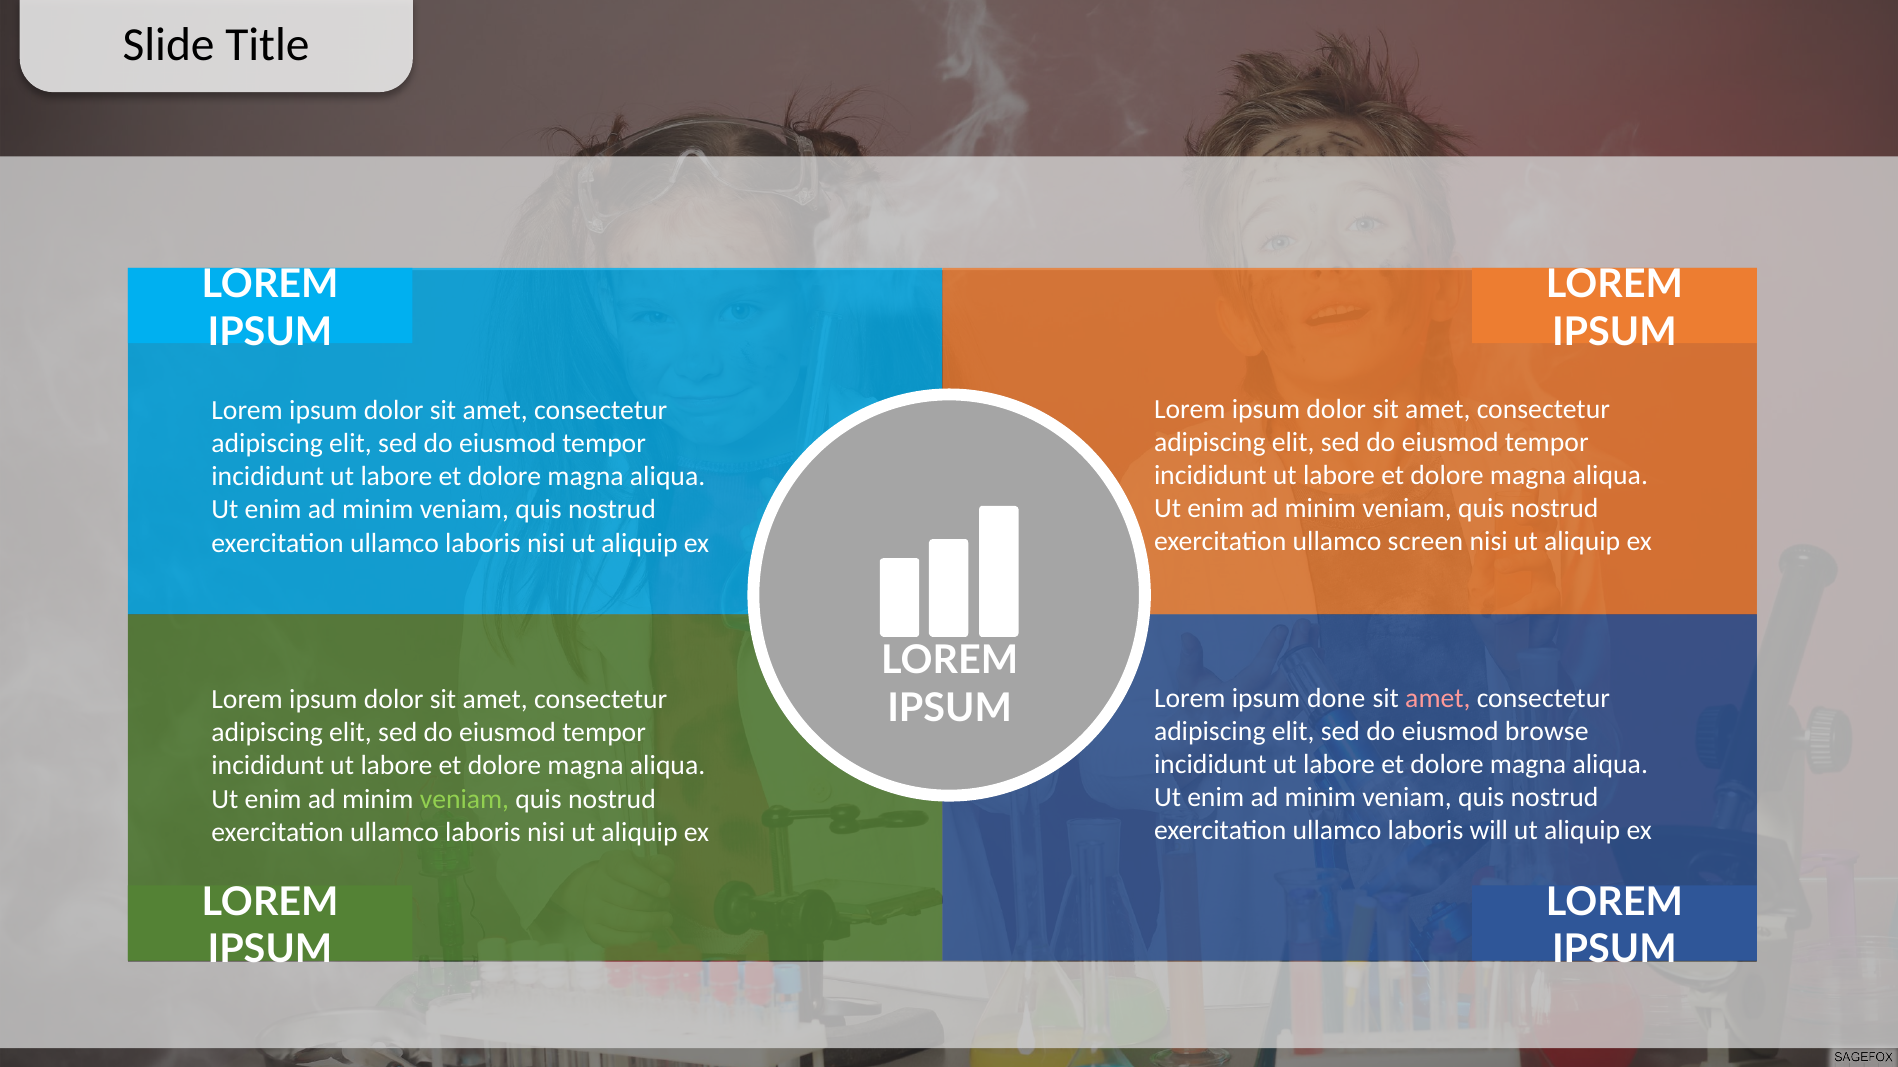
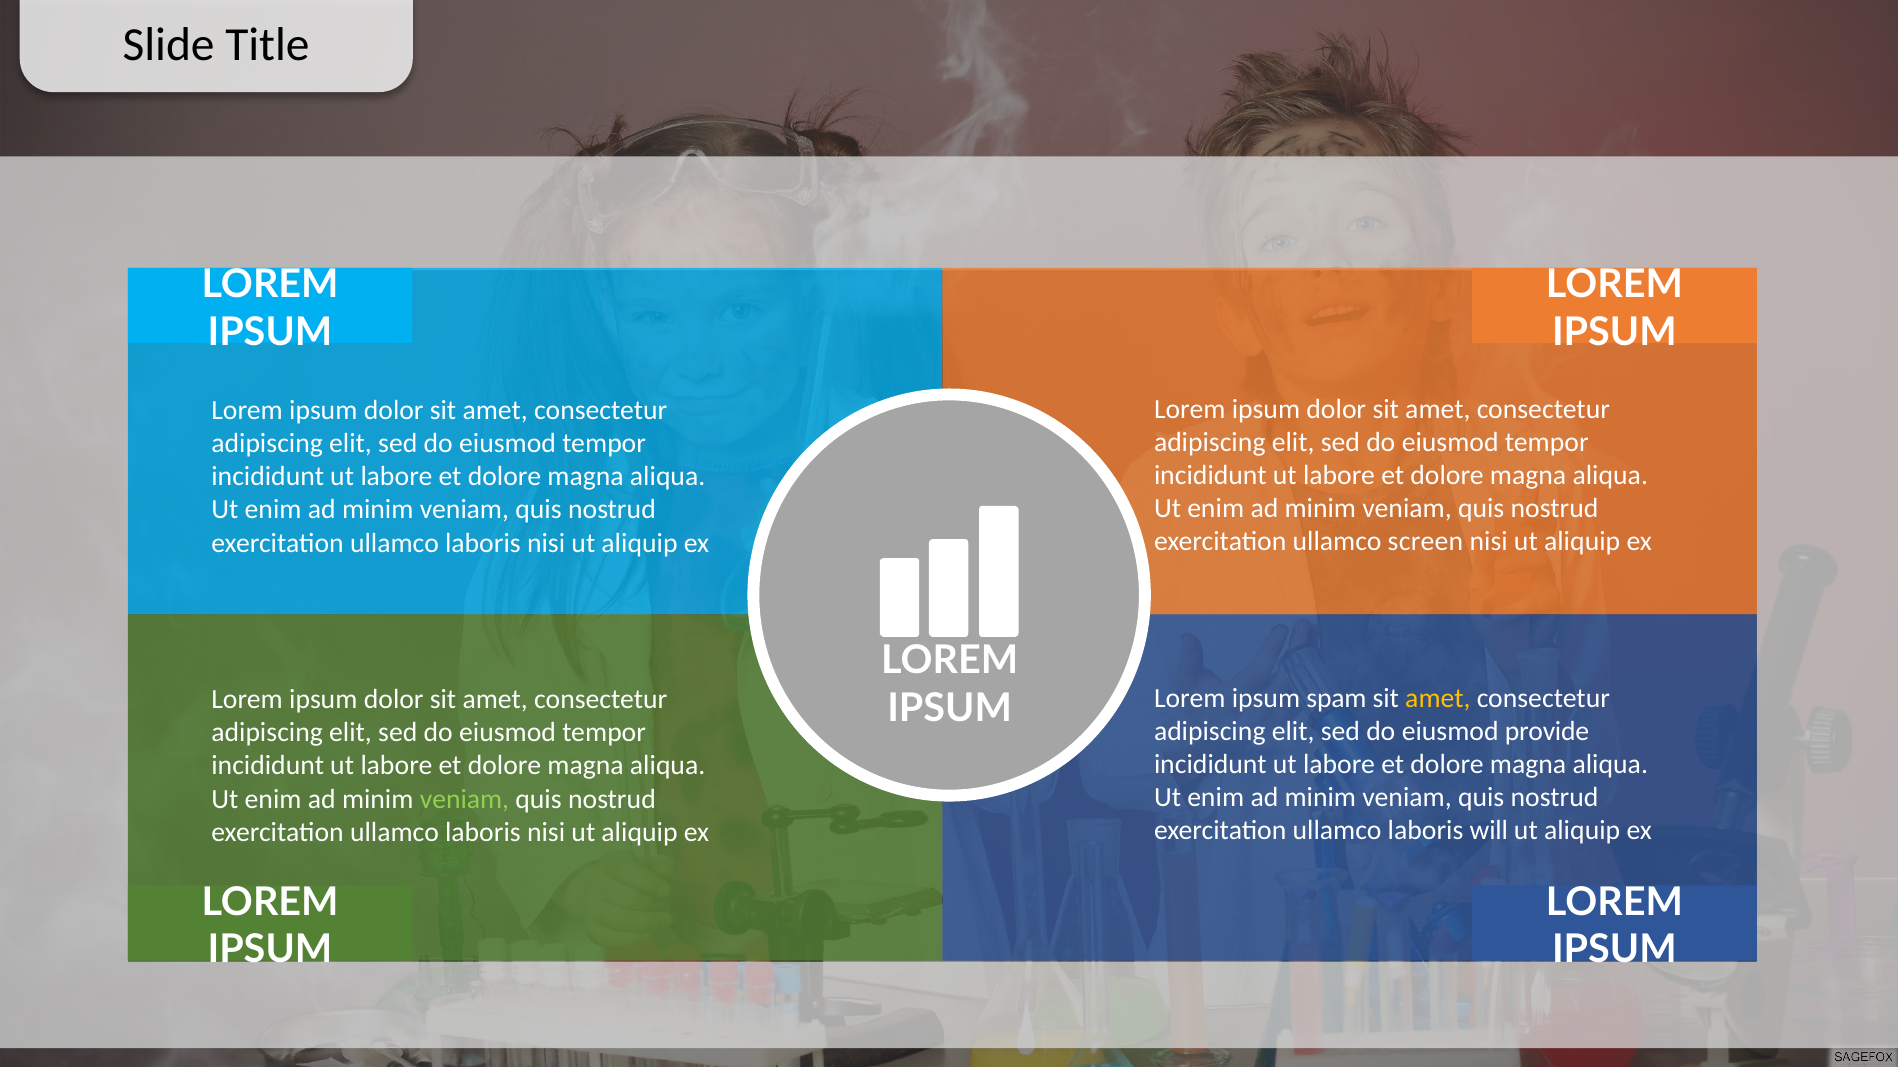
done: done -> spam
amet at (1438, 698) colour: pink -> yellow
browse: browse -> provide
